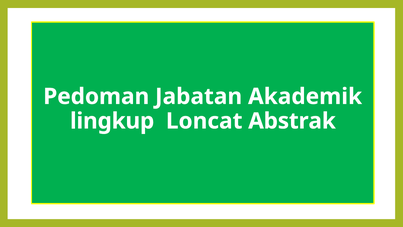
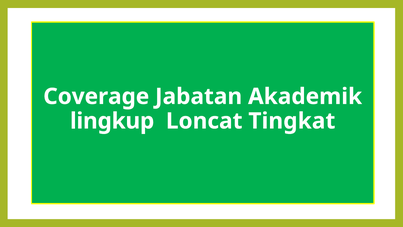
Pedoman: Pedoman -> Coverage
Abstrak: Abstrak -> Tingkat
